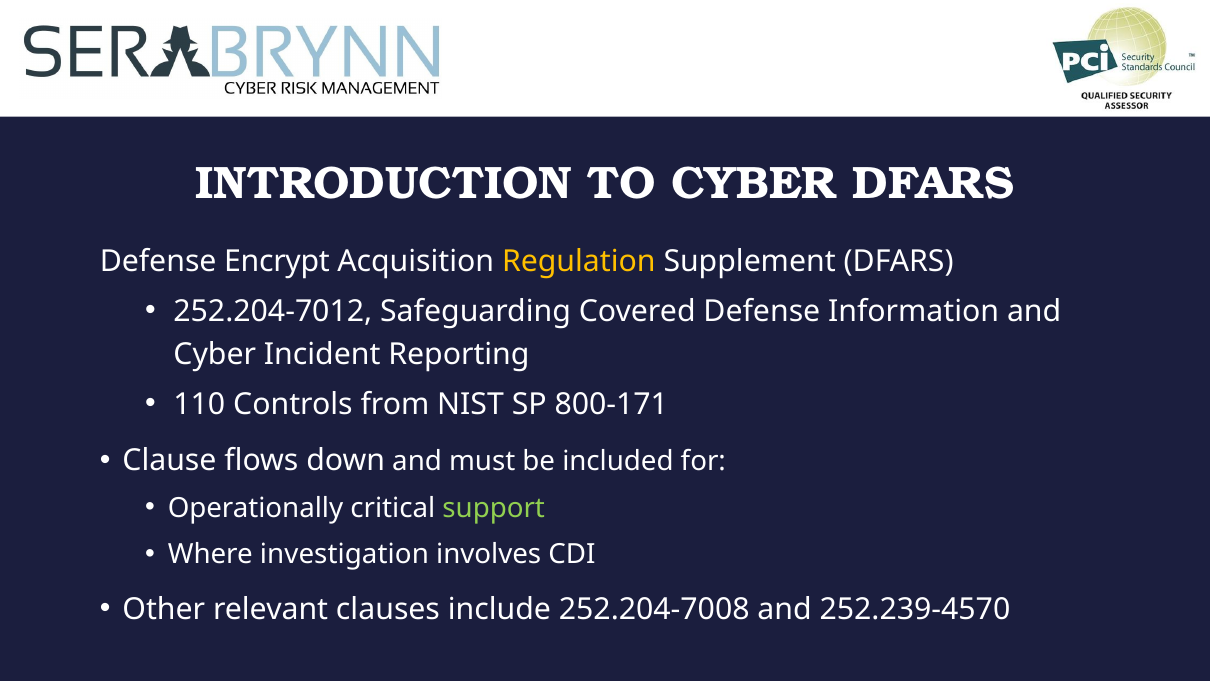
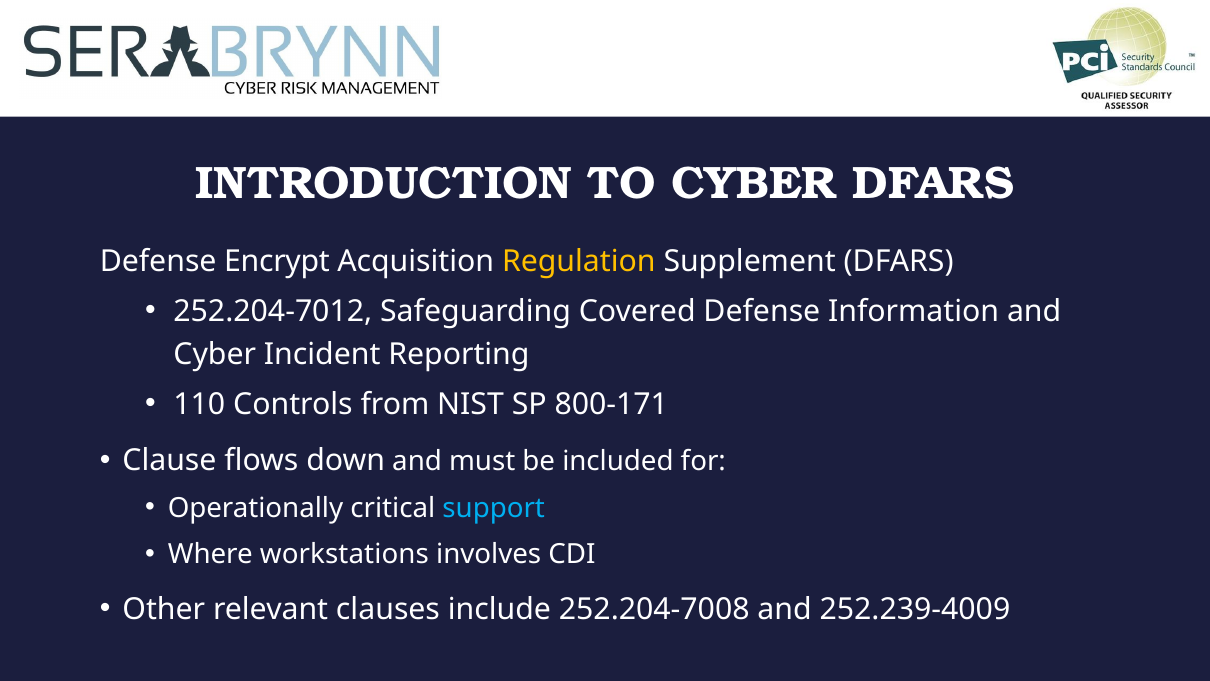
support colour: light green -> light blue
investigation: investigation -> workstations
252.239-4570: 252.239-4570 -> 252.239-4009
